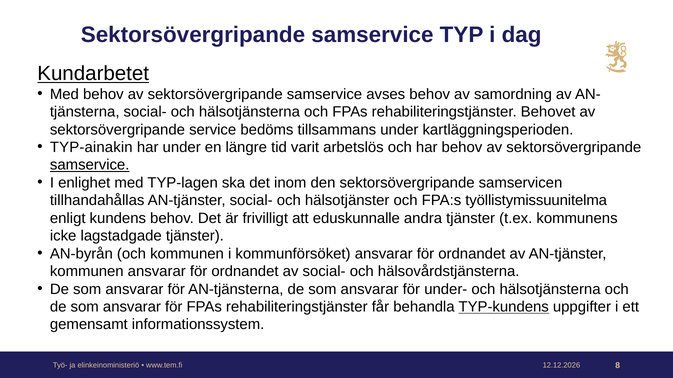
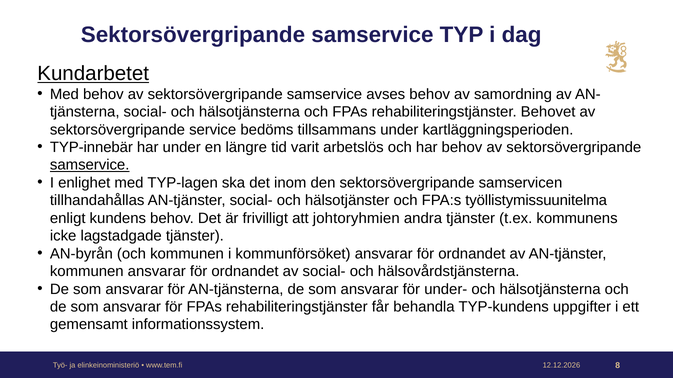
TYP-ainakin: TYP-ainakin -> TYP-innebär
eduskunnalle: eduskunnalle -> johtoryhmien
TYP-kundens underline: present -> none
